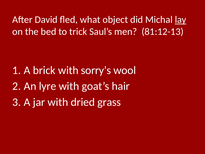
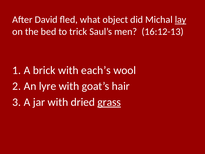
81:12-13: 81:12-13 -> 16:12-13
sorry’s: sorry’s -> each’s
grass underline: none -> present
